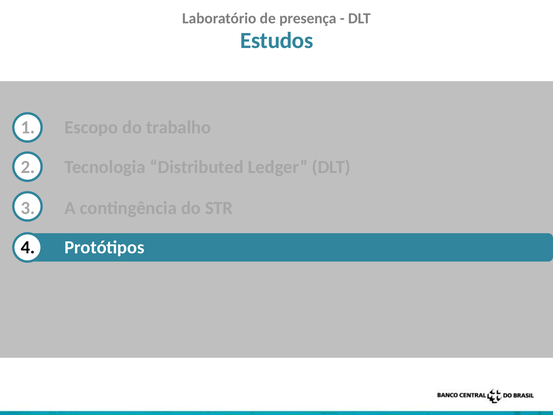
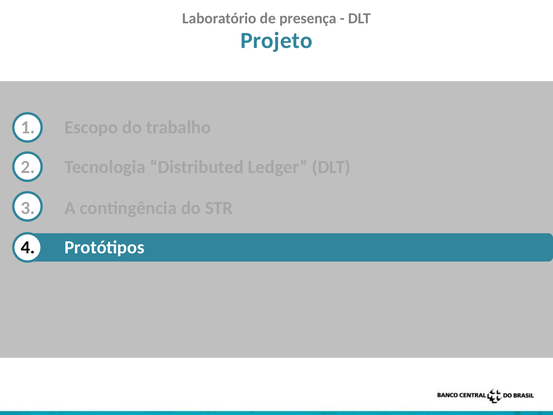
Estudos: Estudos -> Projeto
